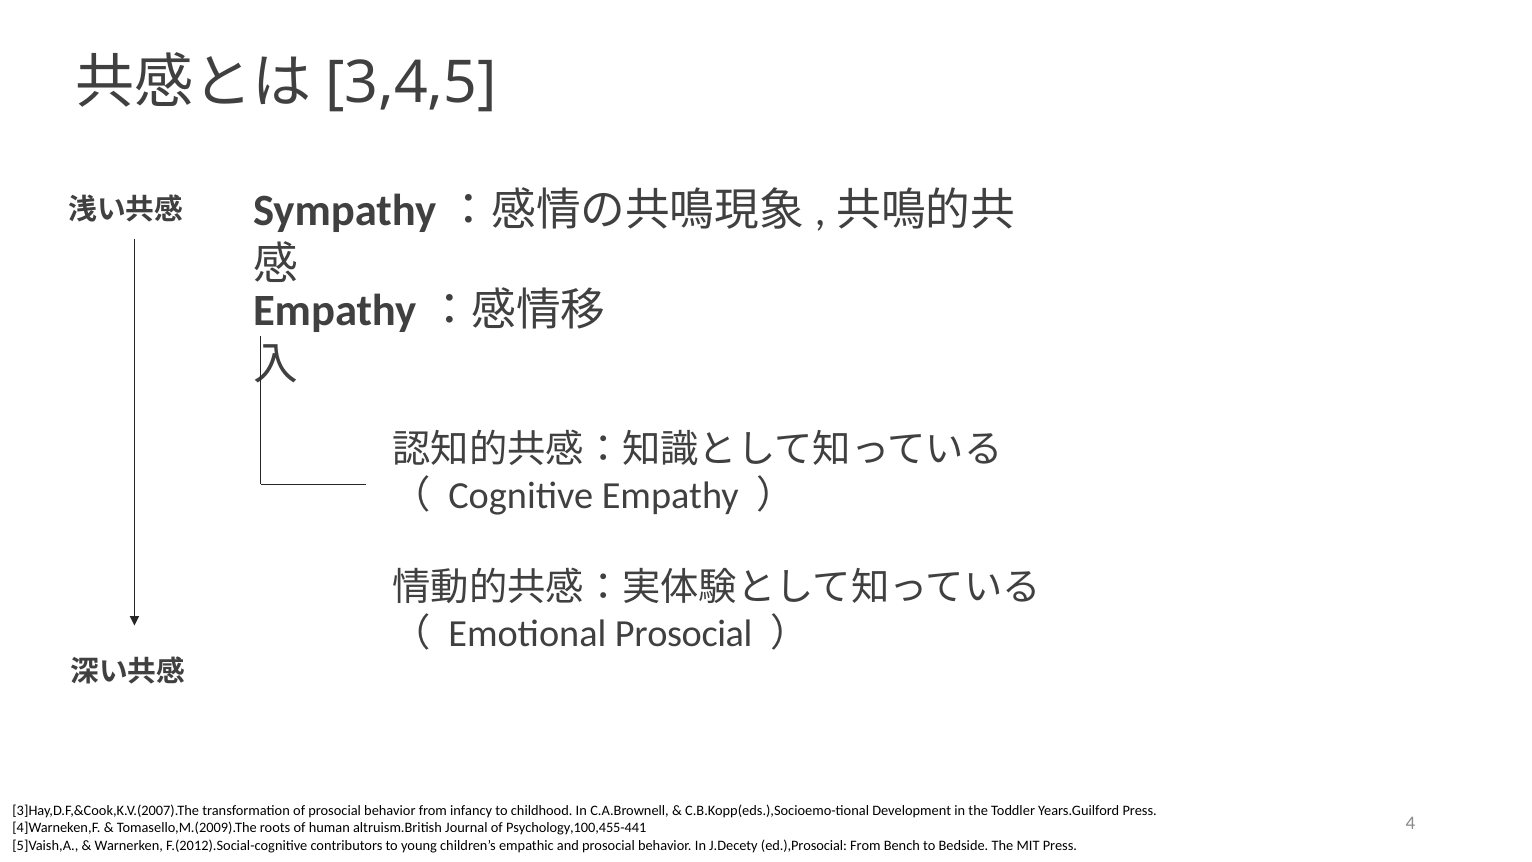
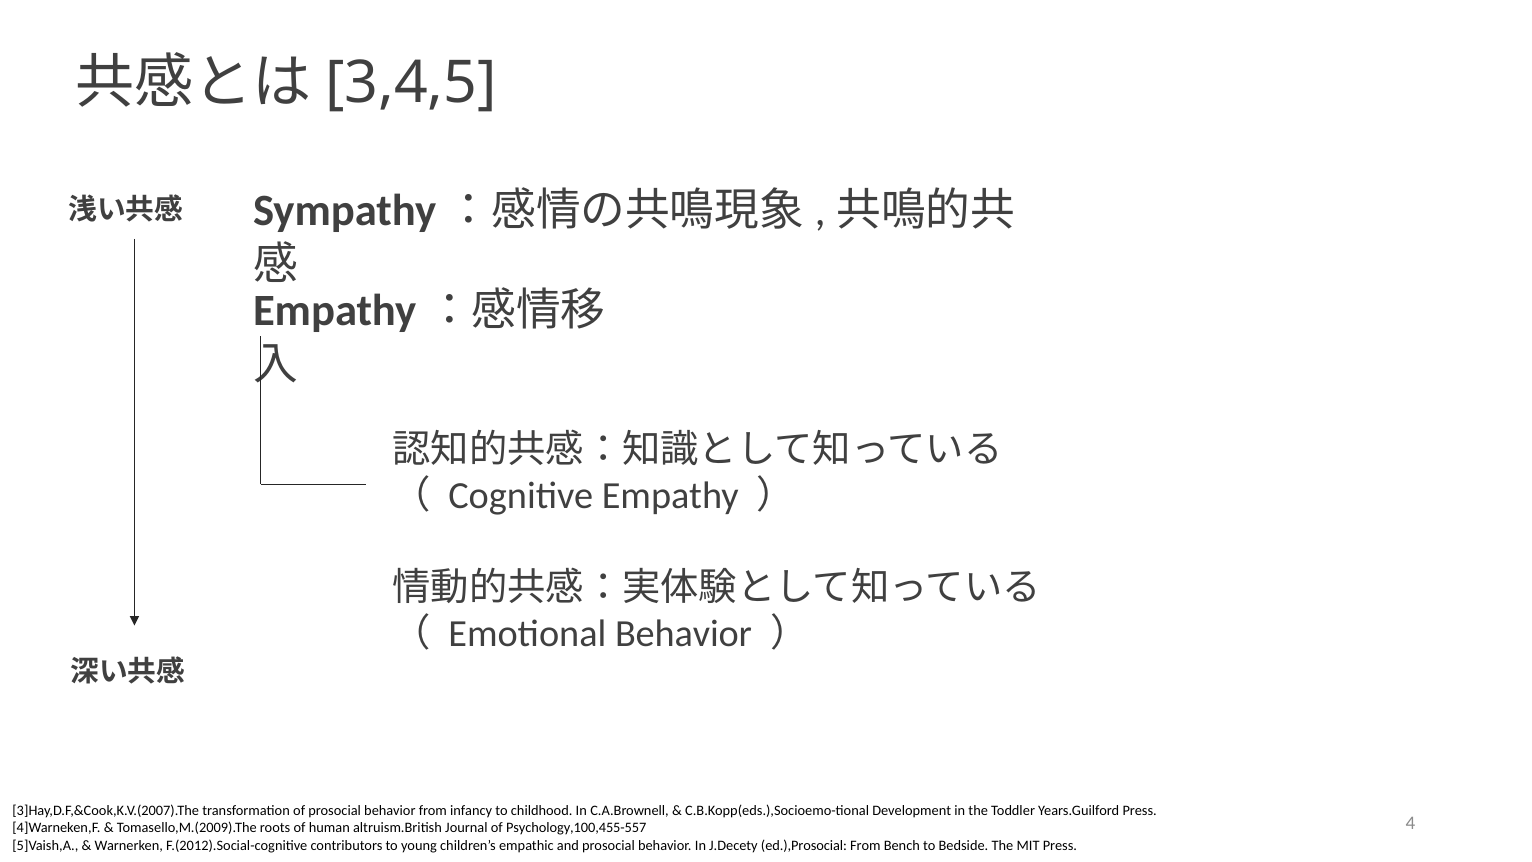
Emotional Prosocial: Prosocial -> Behavior
Psychology,100,455-441: Psychology,100,455-441 -> Psychology,100,455-557
